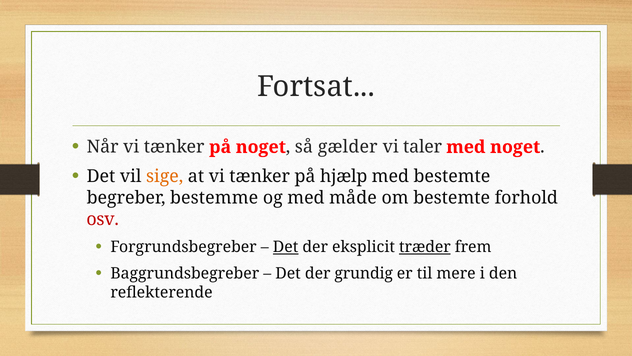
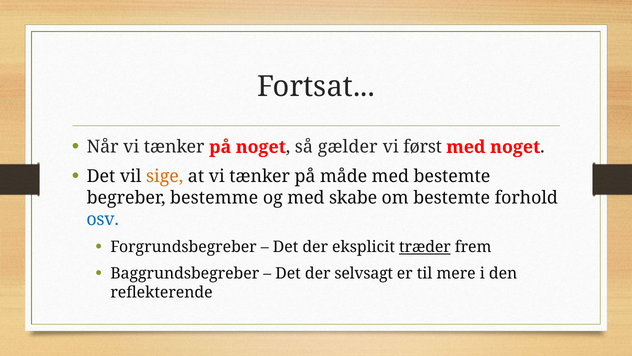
taler: taler -> først
hjælp: hjælp -> måde
måde: måde -> skabe
osv colour: red -> blue
Det at (286, 247) underline: present -> none
grundig: grundig -> selvsagt
